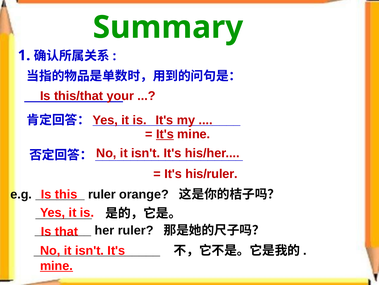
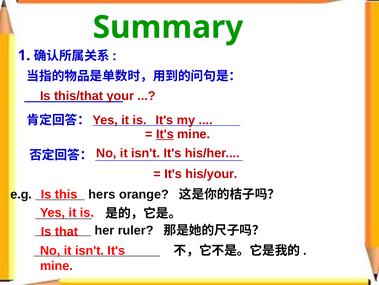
his/ruler: his/ruler -> his/your
ruler at (102, 194): ruler -> hers
mine at (56, 265) underline: present -> none
